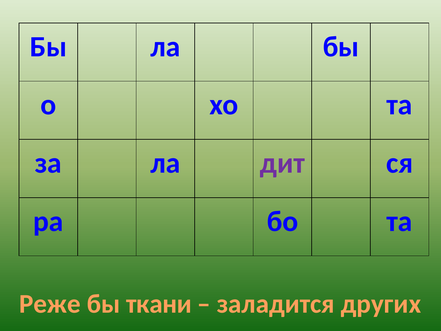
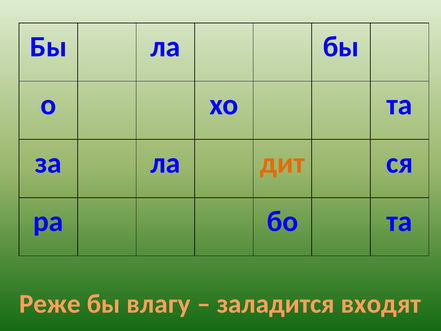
дит colour: purple -> orange
ткани: ткани -> влагу
других: других -> входят
